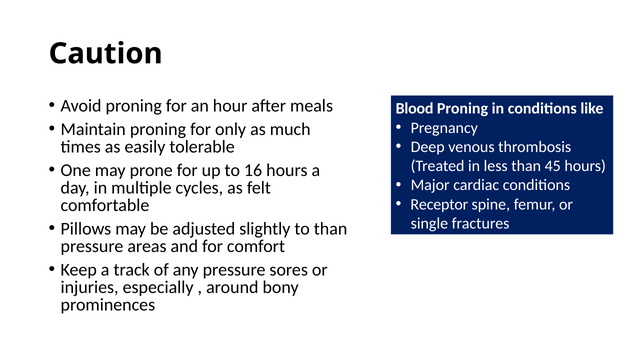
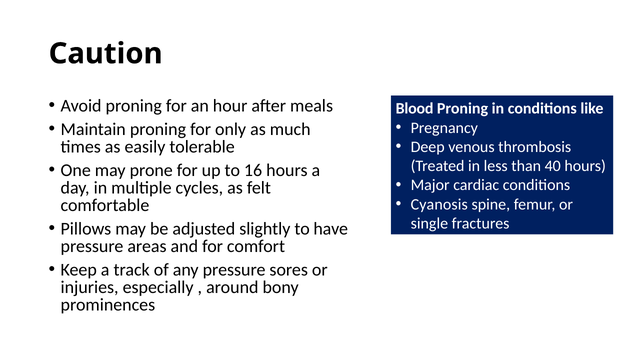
45: 45 -> 40
Receptor: Receptor -> Cyanosis
to than: than -> have
